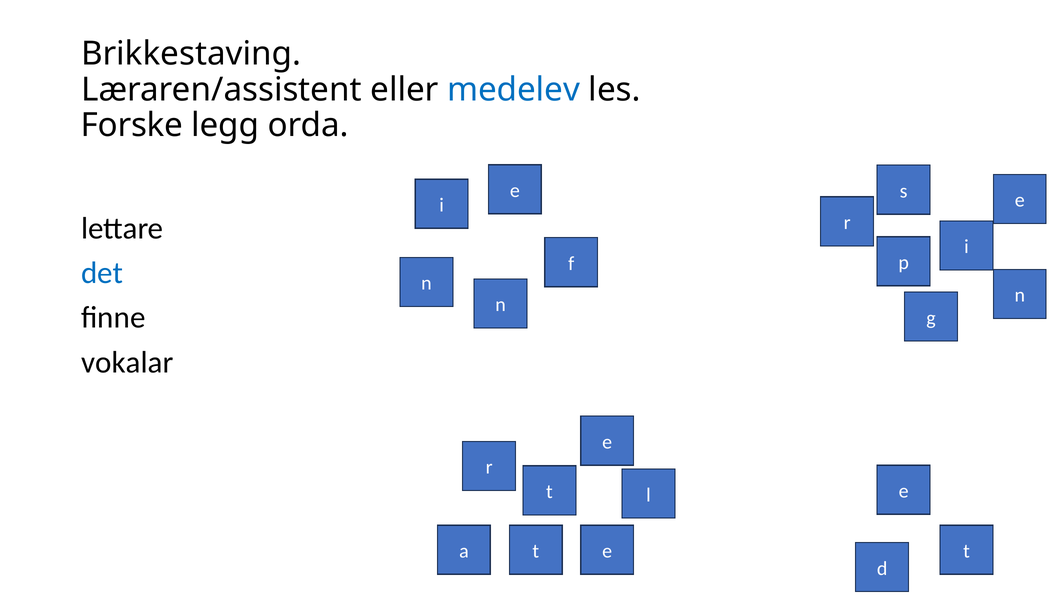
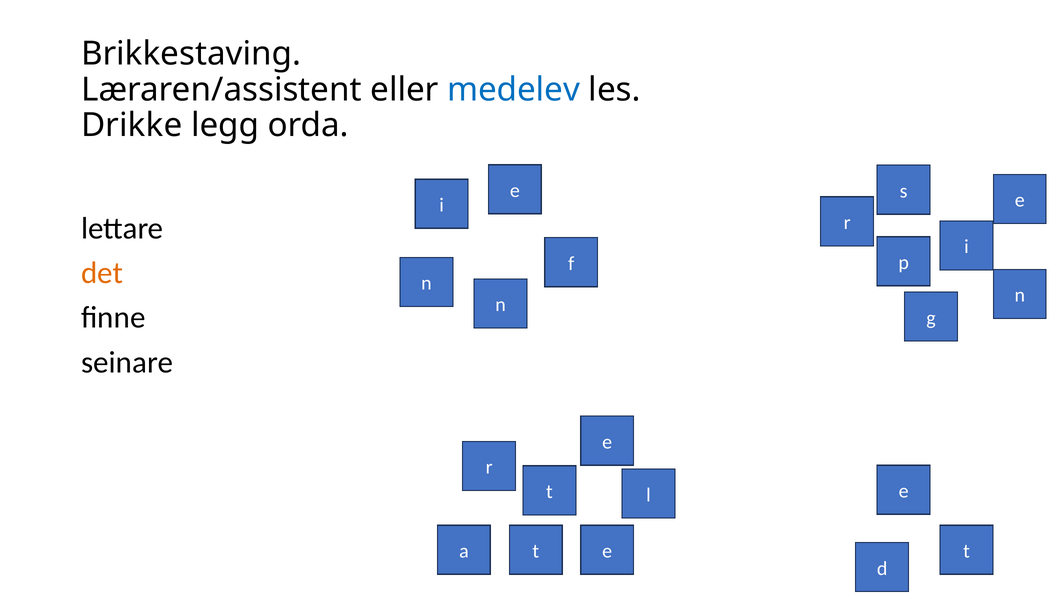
Forske: Forske -> Drikke
det colour: blue -> orange
vokalar: vokalar -> seinare
